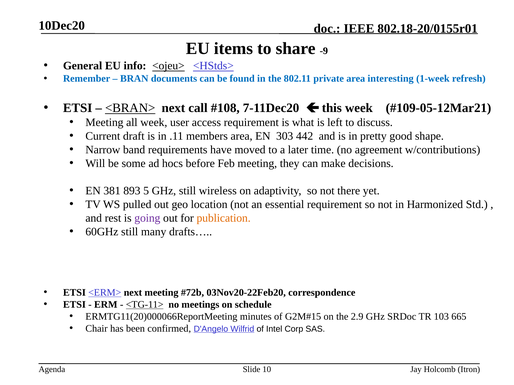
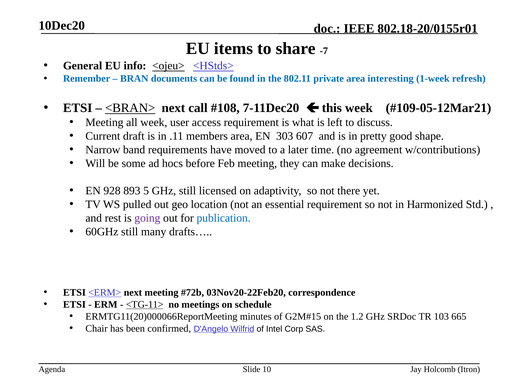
-9: -9 -> -7
442: 442 -> 607
381: 381 -> 928
wireless: wireless -> licensed
publication colour: orange -> blue
2.9: 2.9 -> 1.2
